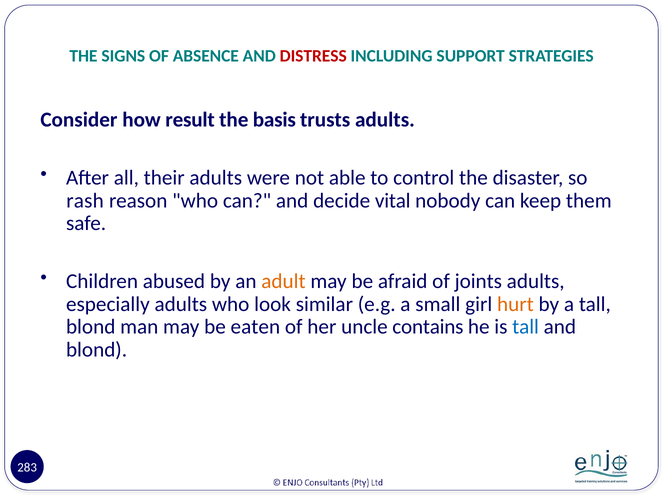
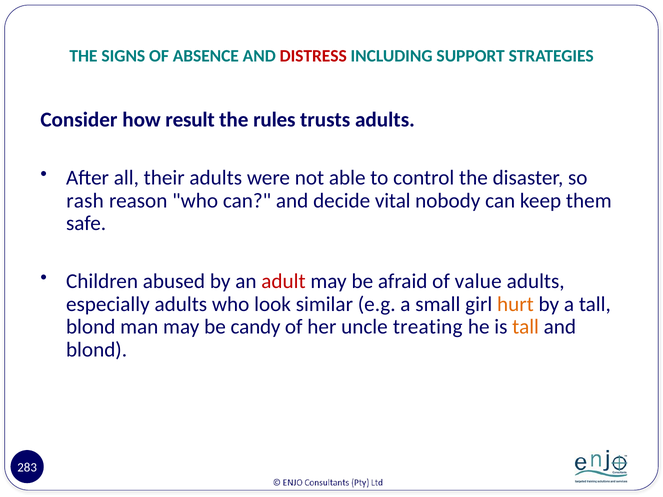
basis: basis -> rules
adult colour: orange -> red
joints: joints -> value
eaten: eaten -> candy
contains: contains -> treating
tall at (526, 327) colour: blue -> orange
